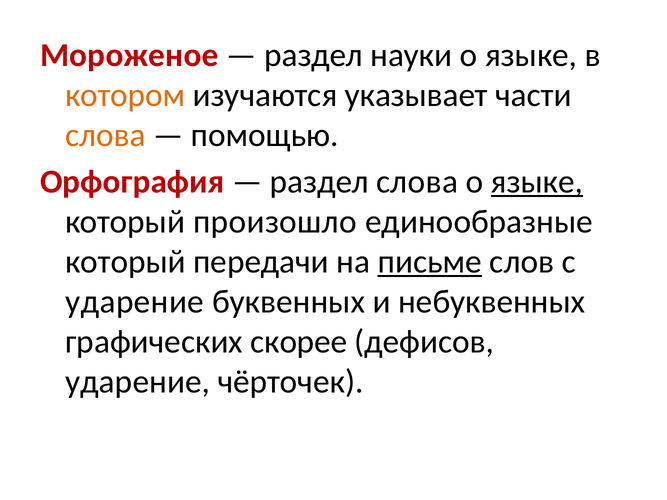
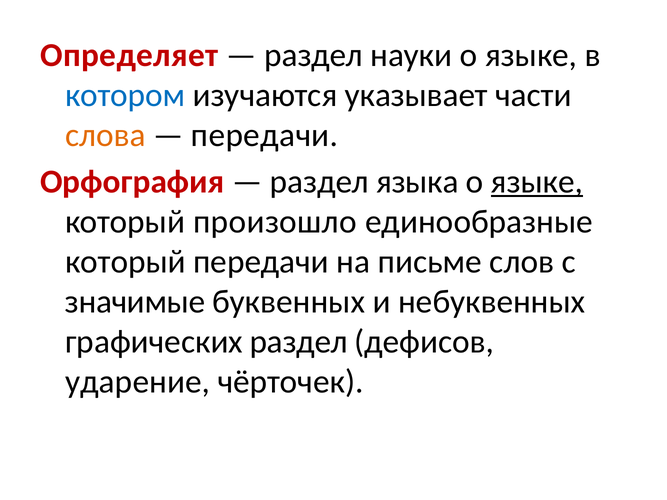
Мороженое: Мороженое -> Определяет
котором colour: orange -> blue
помощью at (265, 135): помощью -> передачи
раздел слова: слова -> языка
письме underline: present -> none
ударение at (135, 302): ударение -> значимые
графических скорее: скорее -> раздел
